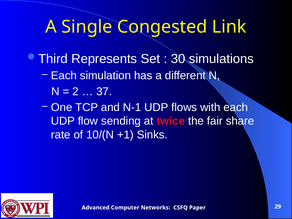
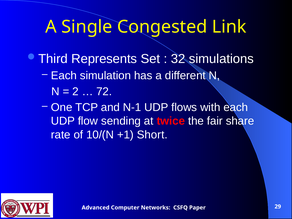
30: 30 -> 32
37: 37 -> 72
Sinks: Sinks -> Short
